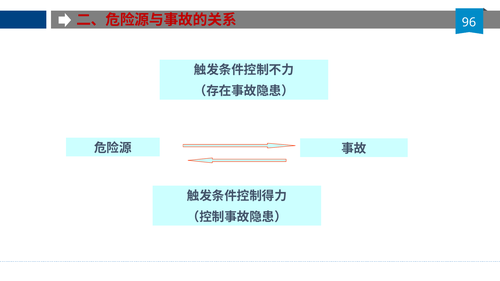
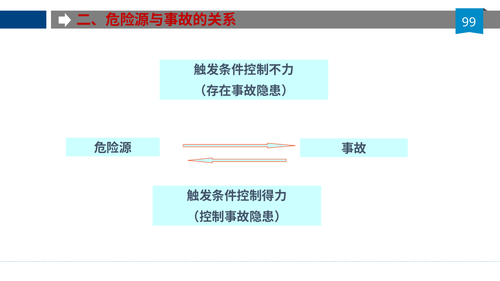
96: 96 -> 99
